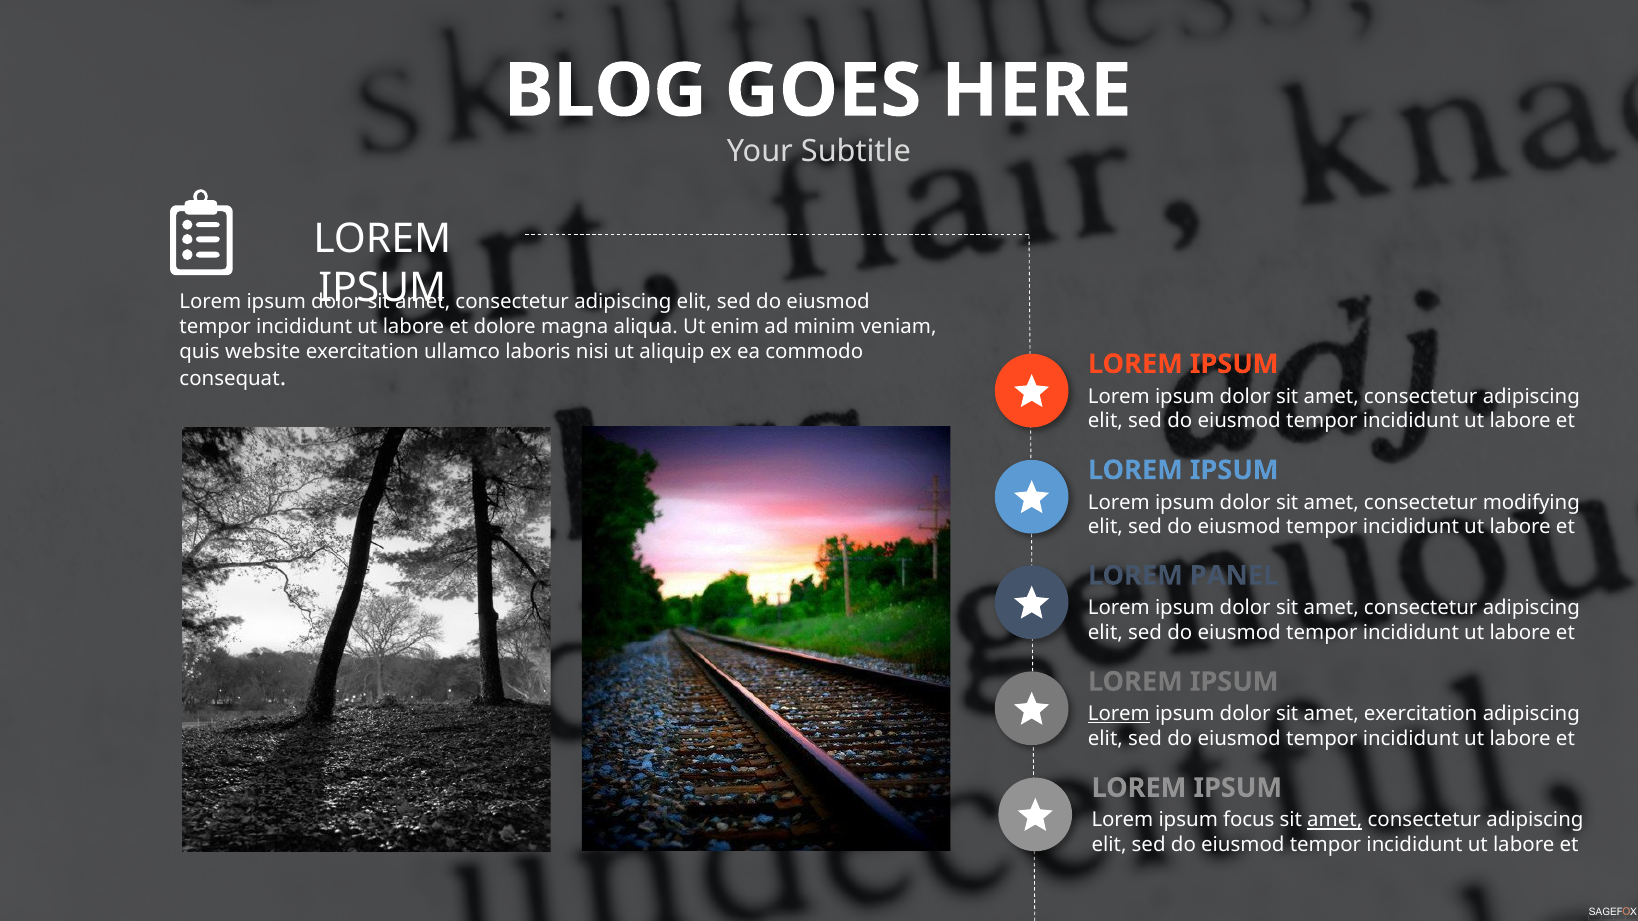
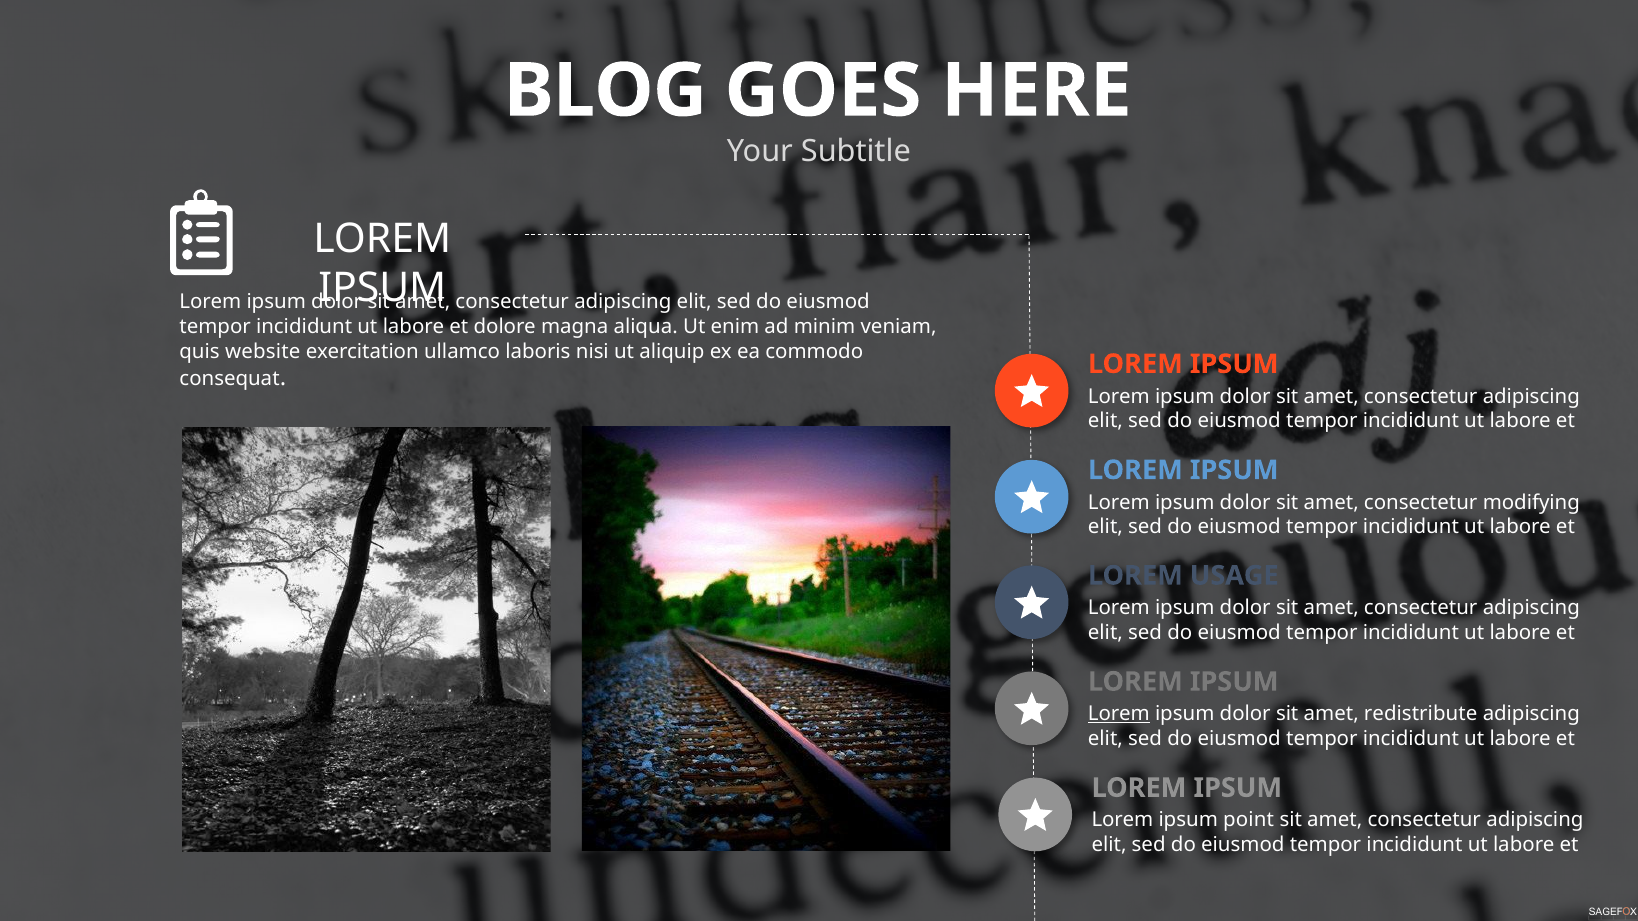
PANEL: PANEL -> USAGE
amet exercitation: exercitation -> redistribute
focus: focus -> point
amet at (1335, 820) underline: present -> none
